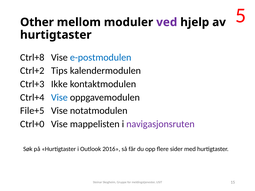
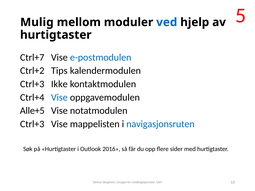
Other: Other -> Mulig
ved colour: purple -> blue
Ctrl+8: Ctrl+8 -> Ctrl+7
File+5: File+5 -> Alle+5
Ctrl+0 at (32, 124): Ctrl+0 -> Ctrl+3
navigasjonsruten colour: purple -> blue
